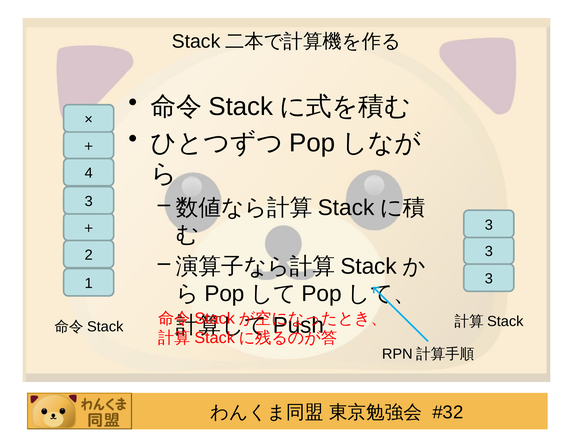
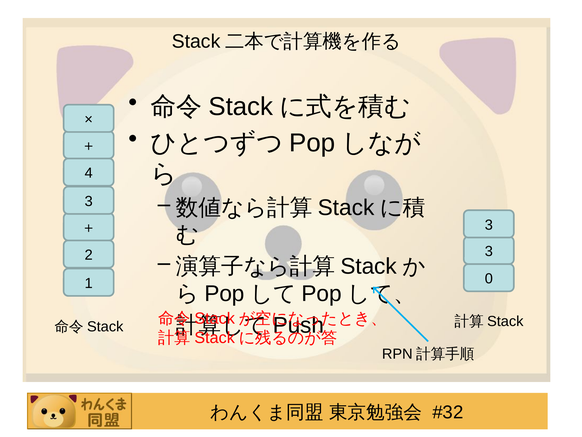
1 3: 3 -> 0
